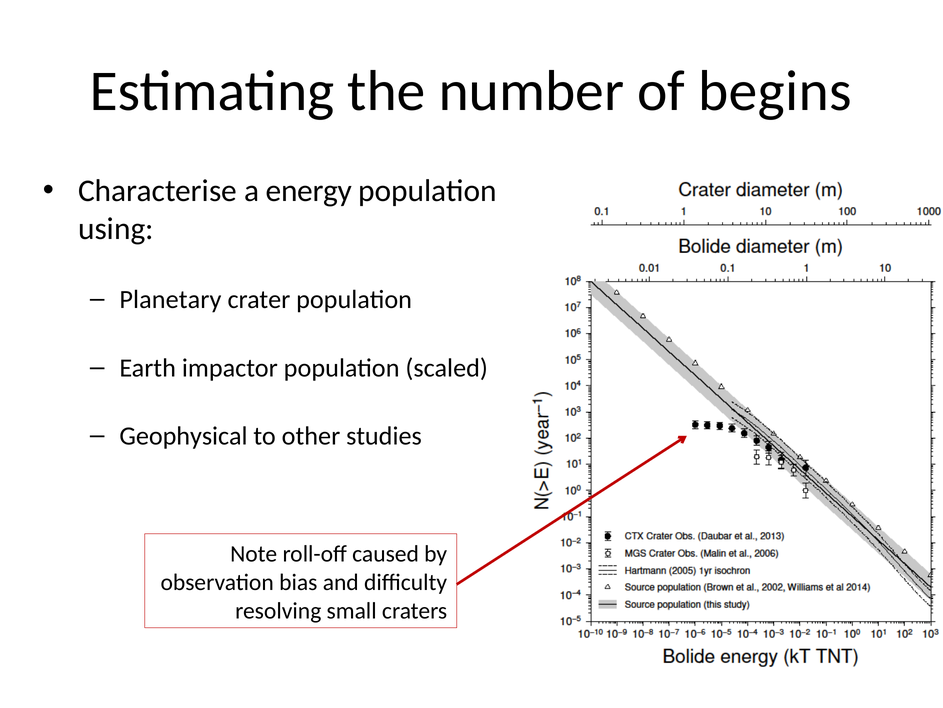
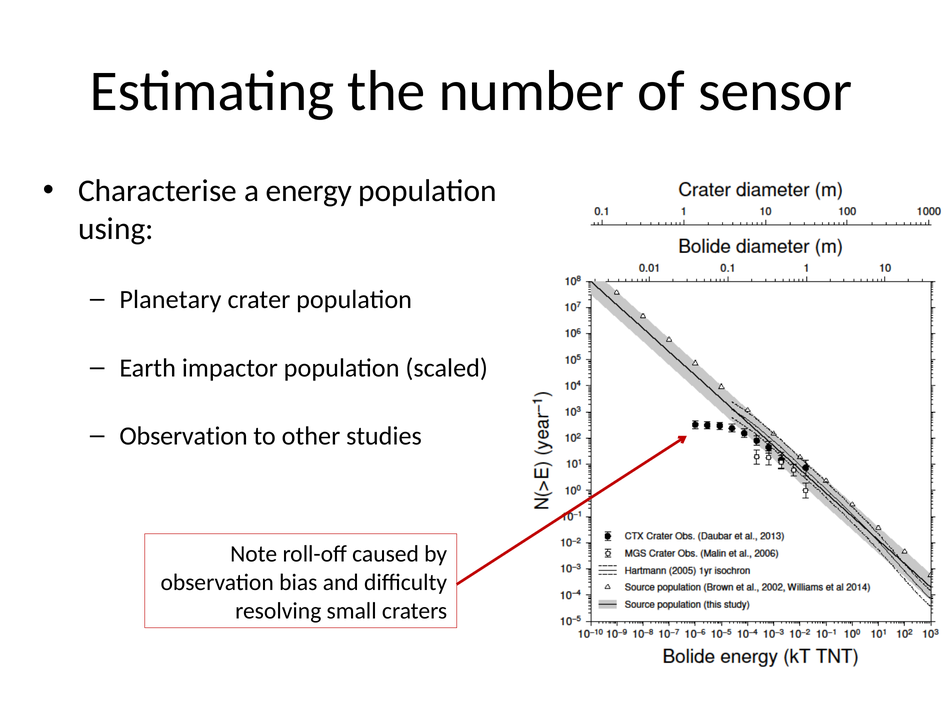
begins: begins -> sensor
Geophysical at (184, 436): Geophysical -> Observation
